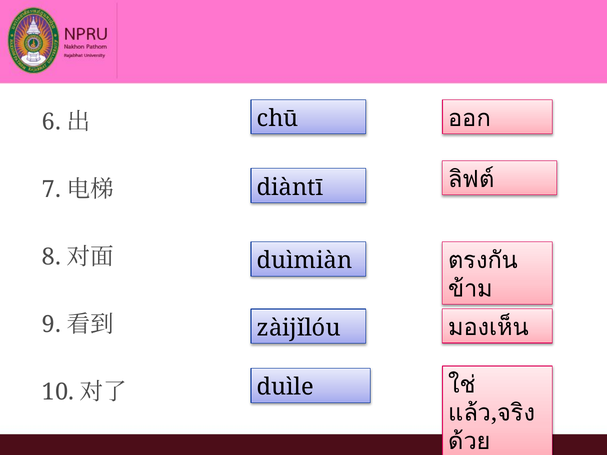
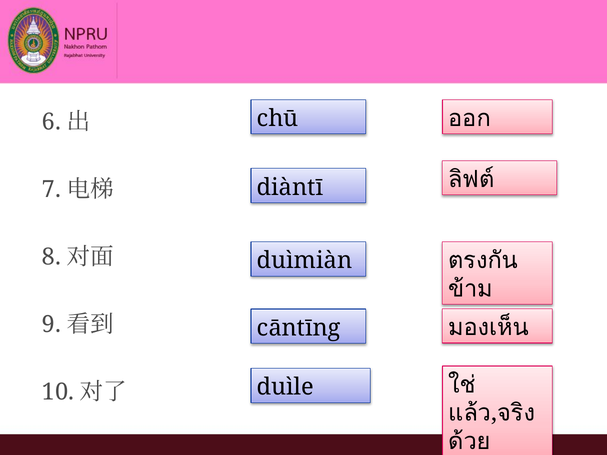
zàijǐlóu: zàijǐlóu -> cāntīng
